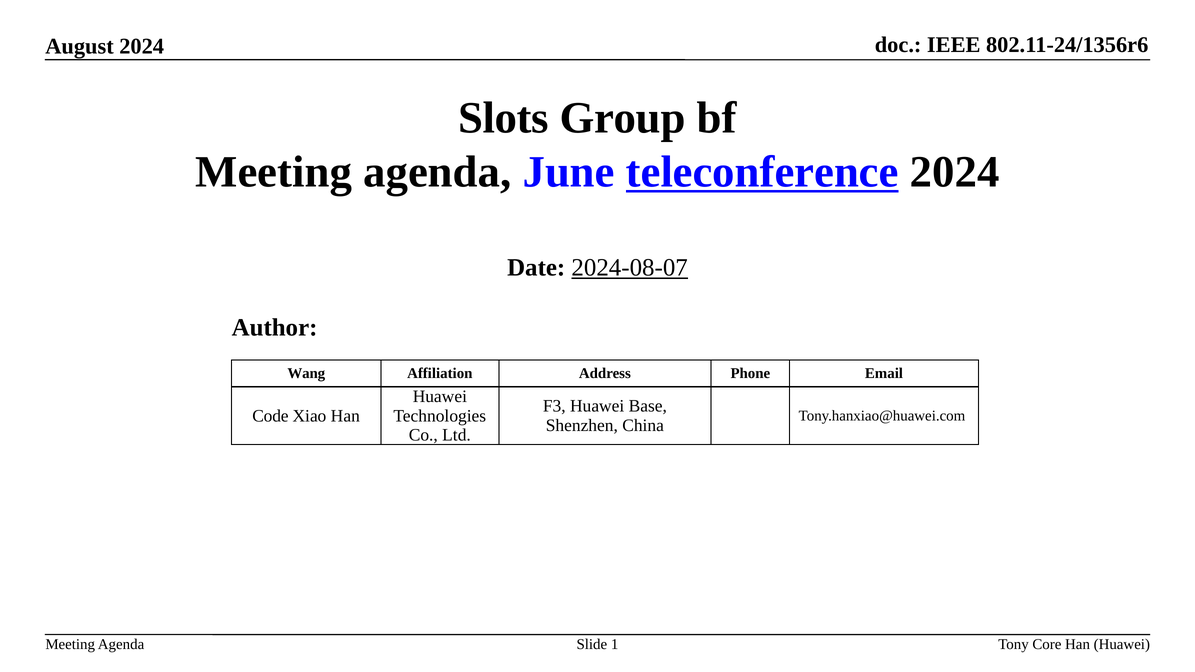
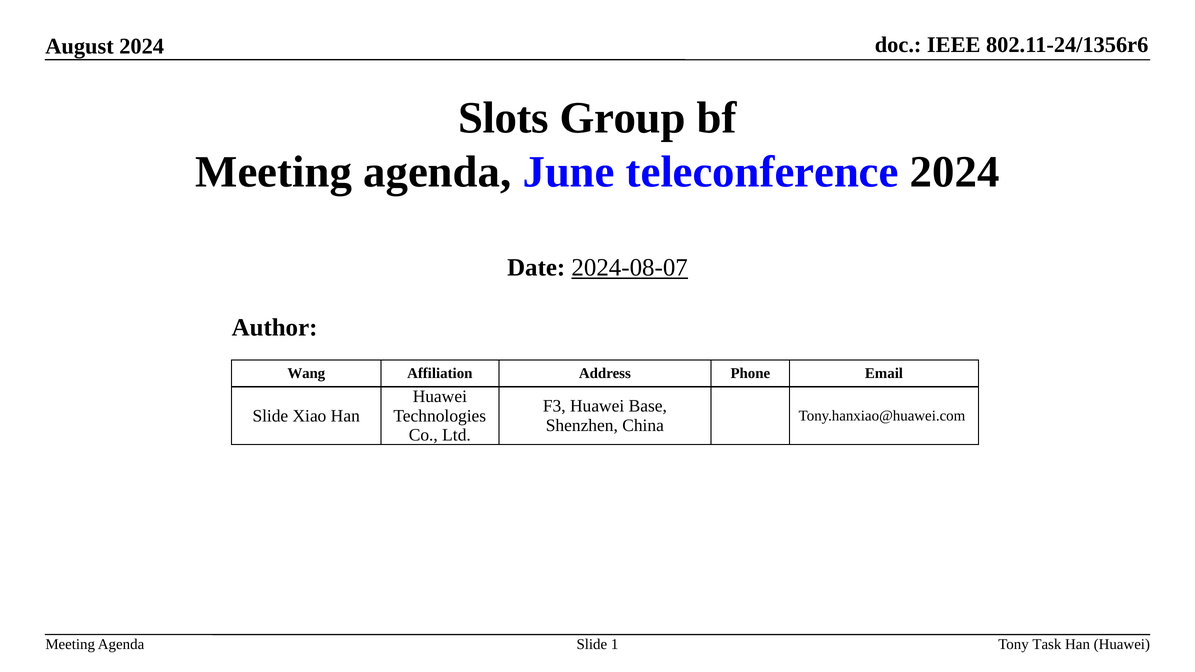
teleconference underline: present -> none
Code at (270, 416): Code -> Slide
Core: Core -> Task
